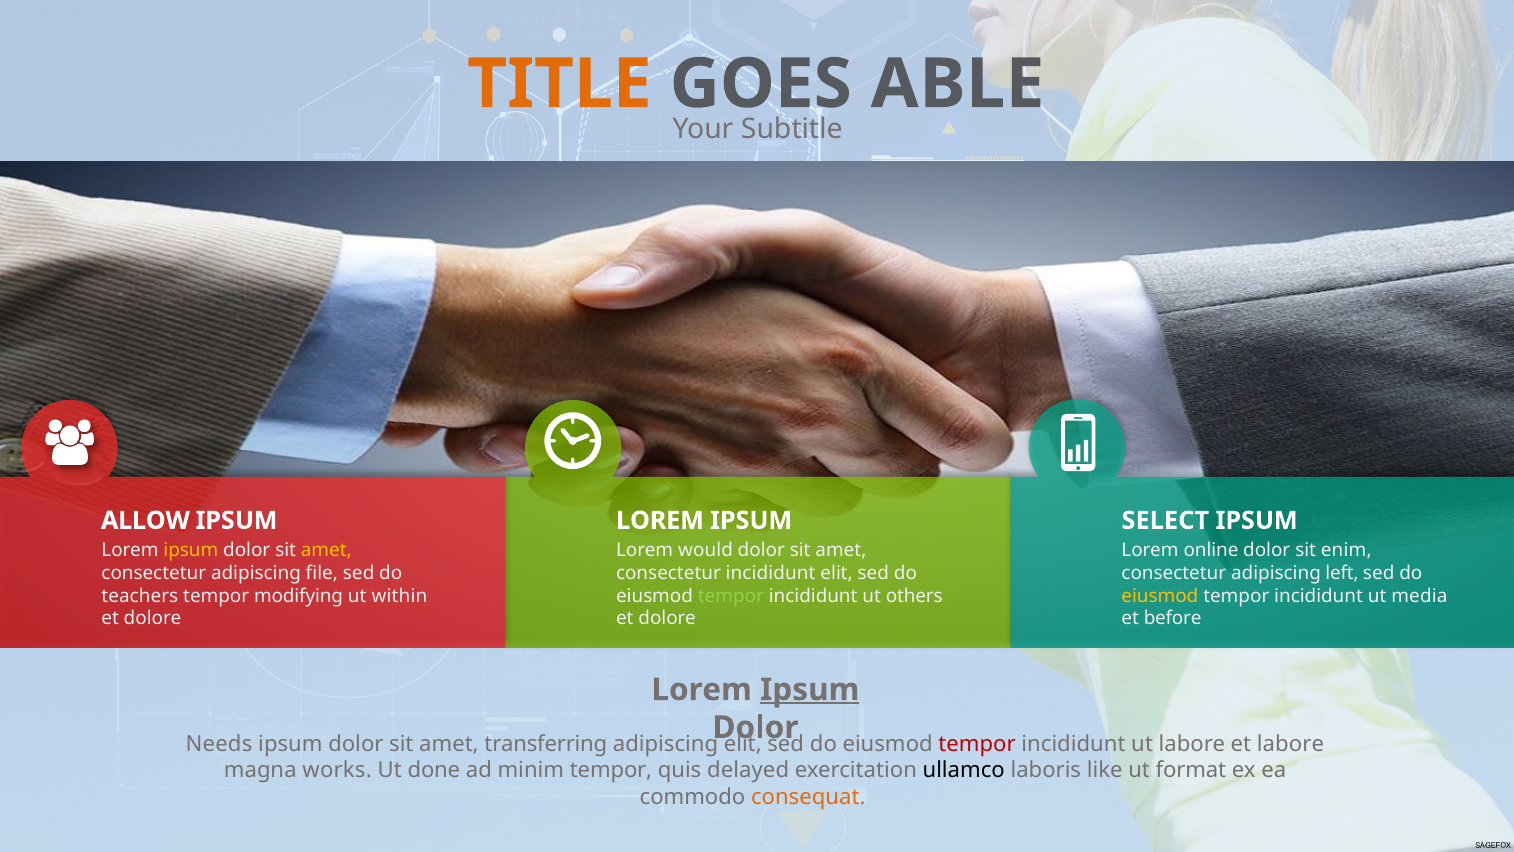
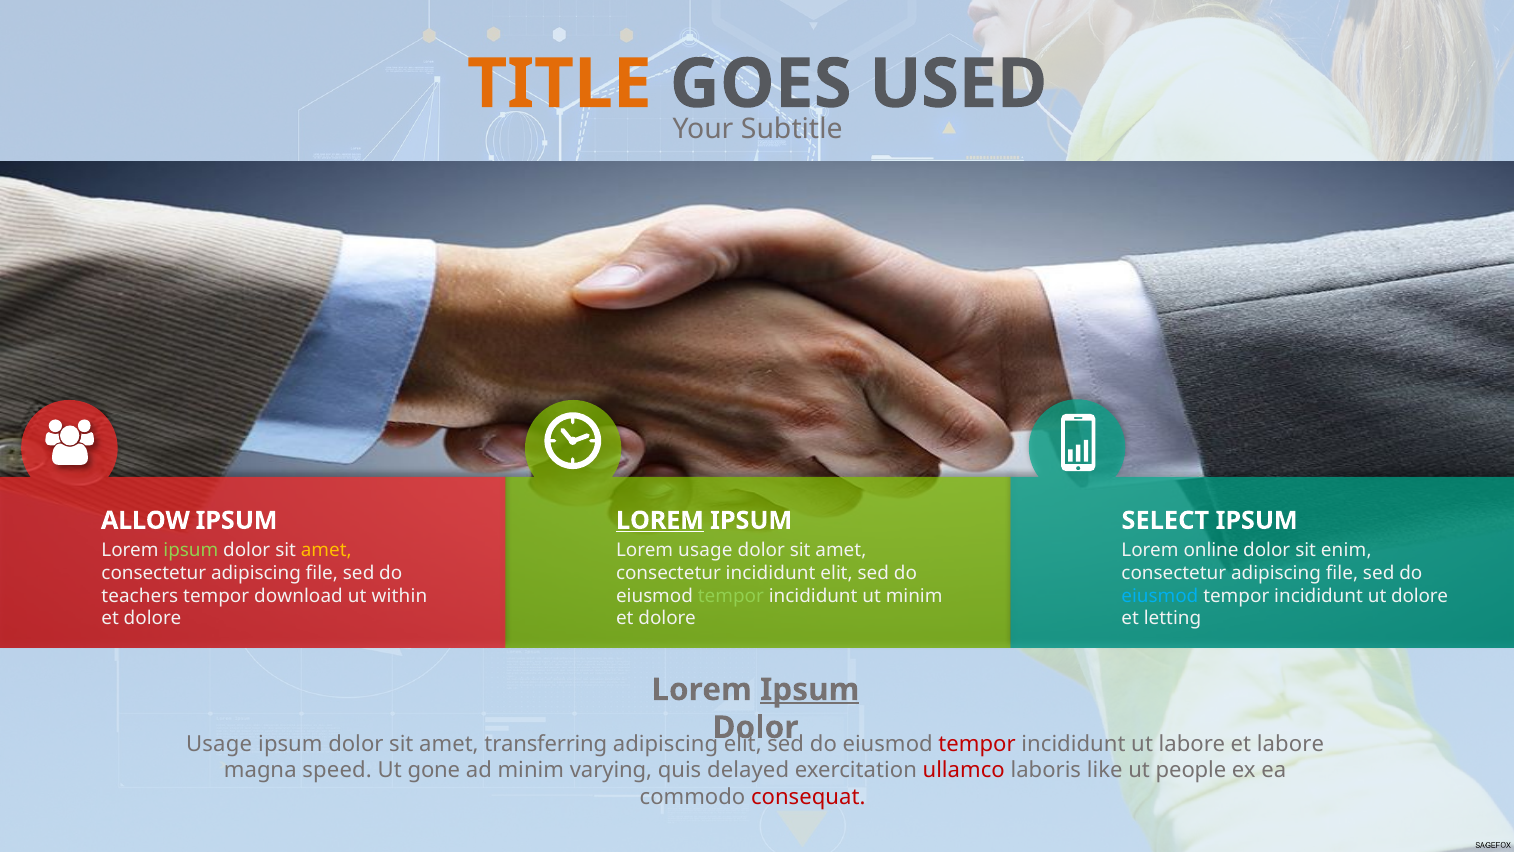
ABLE: ABLE -> USED
LOREM at (660, 520) underline: none -> present
ipsum at (191, 550) colour: yellow -> light green
Lorem would: would -> usage
left at (1342, 573): left -> file
modifying: modifying -> download
ut others: others -> minim
eiusmod at (1160, 596) colour: yellow -> light blue
ut media: media -> dolore
before: before -> letting
Needs at (219, 743): Needs -> Usage
works: works -> speed
done: done -> gone
minim tempor: tempor -> varying
ullamco colour: black -> red
format: format -> people
consequat colour: orange -> red
